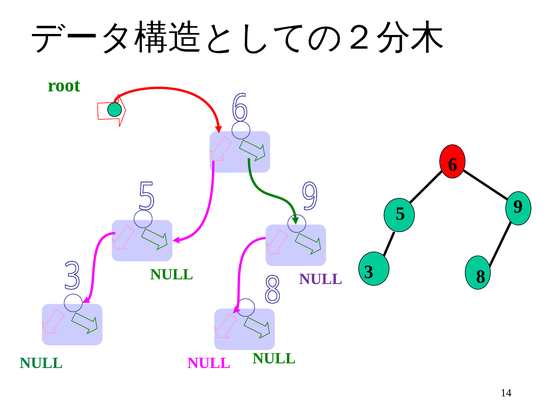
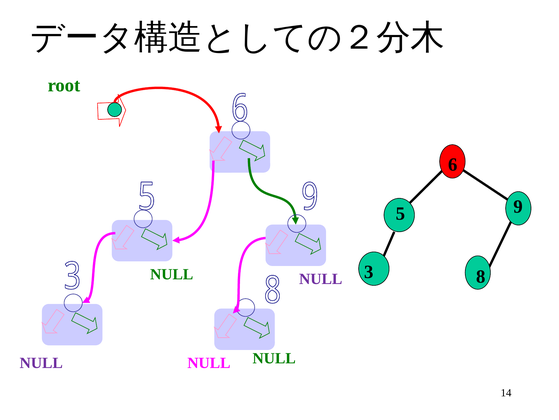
NULL at (41, 363) colour: green -> purple
